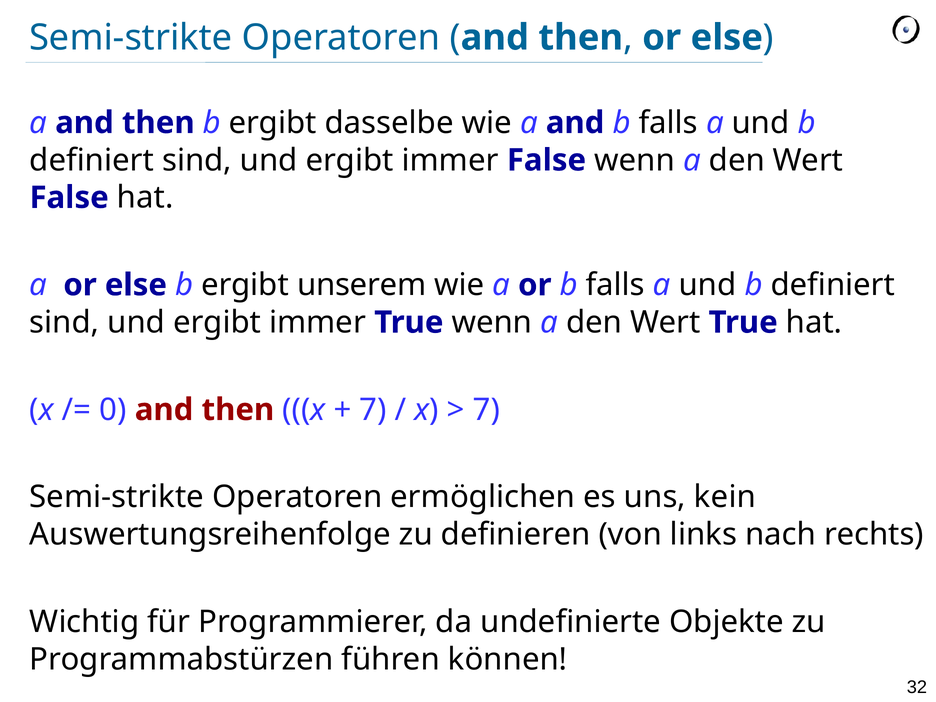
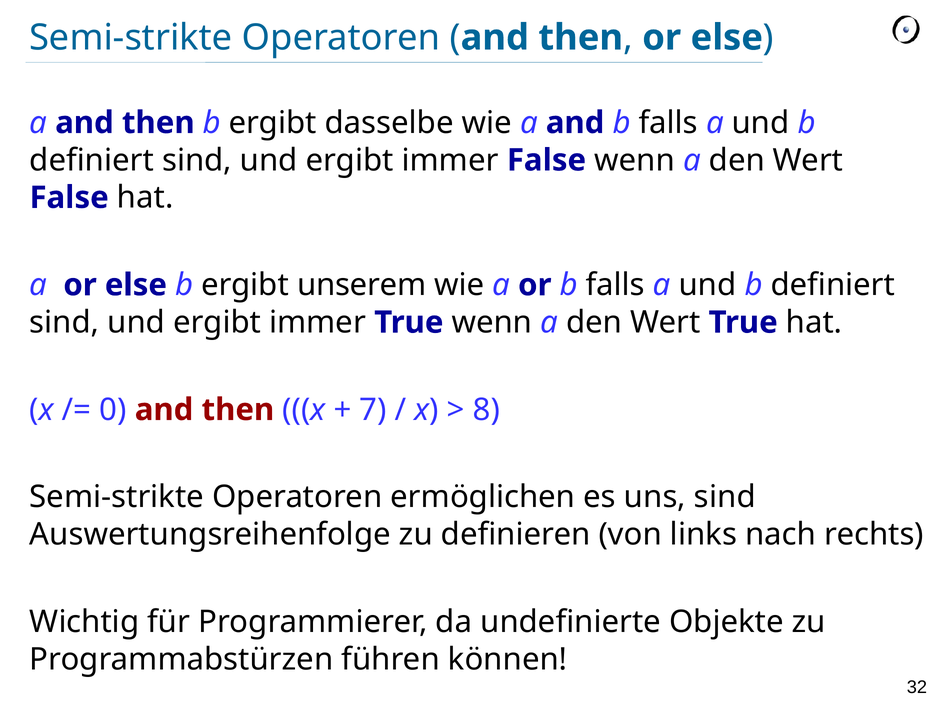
7 at (486, 410): 7 -> 8
uns kein: kein -> sind
